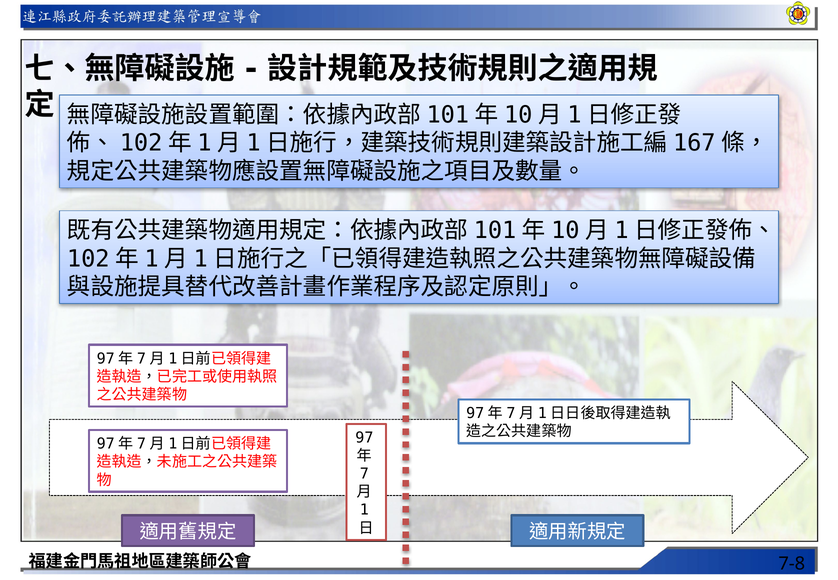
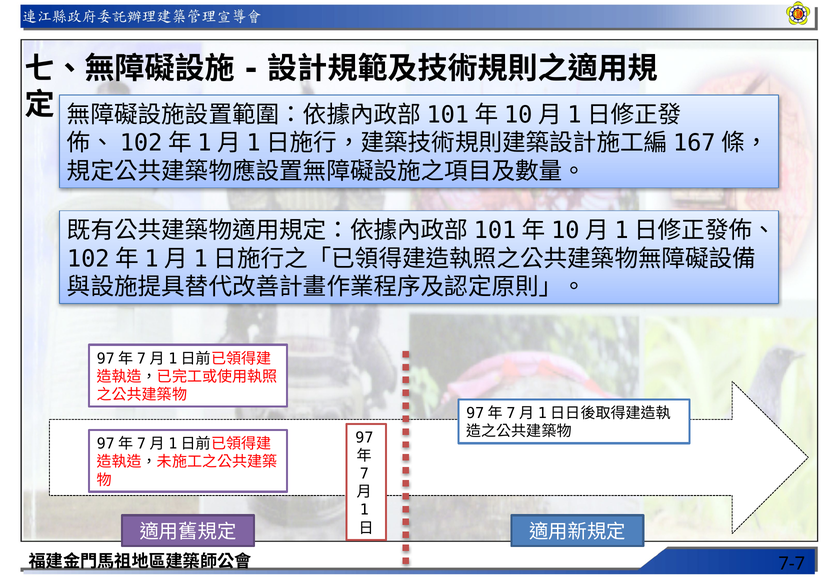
7-8: 7-8 -> 7-7
